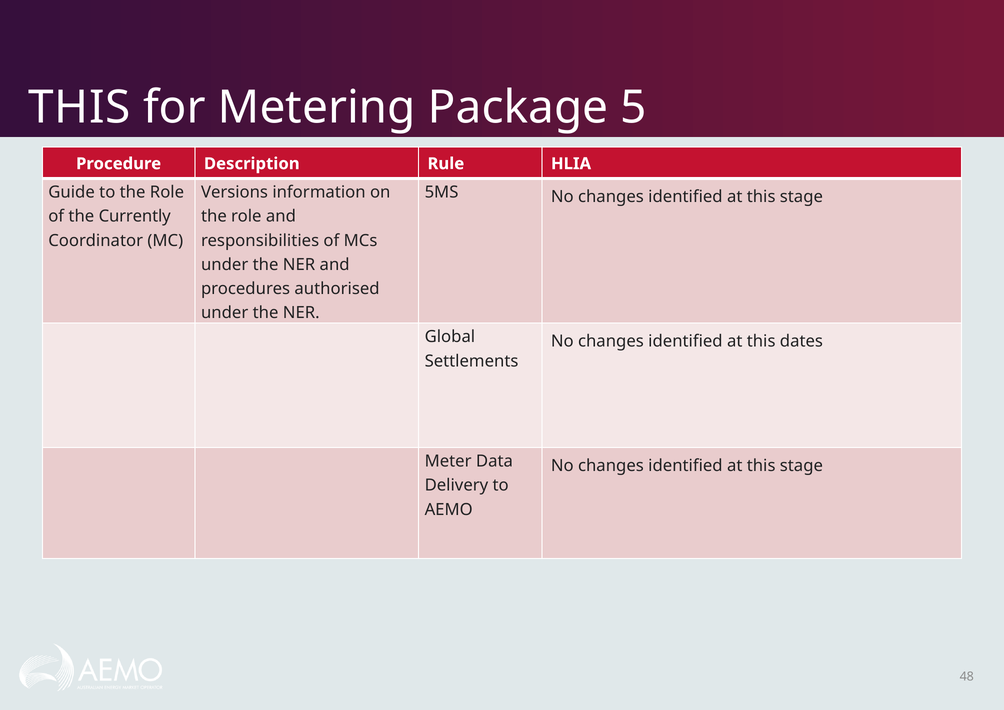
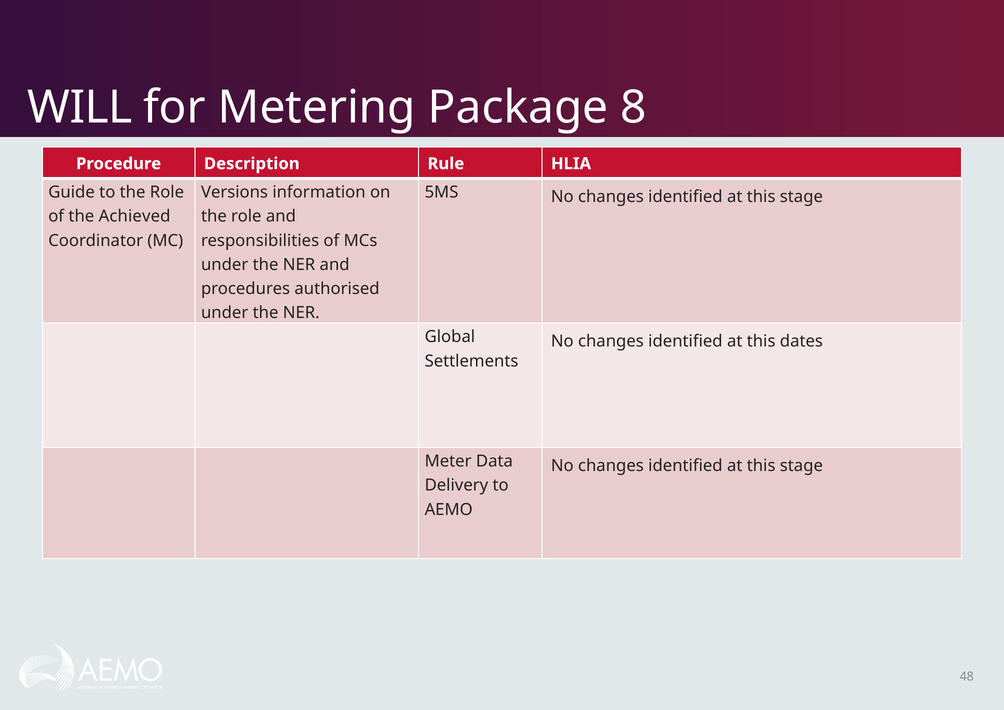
THIS at (79, 108): THIS -> WILL
5: 5 -> 8
Currently: Currently -> Achieved
